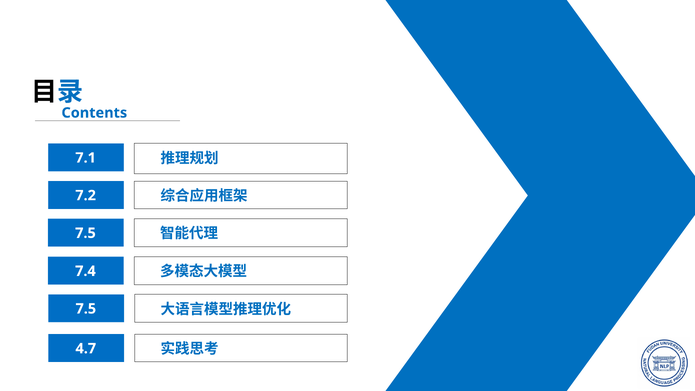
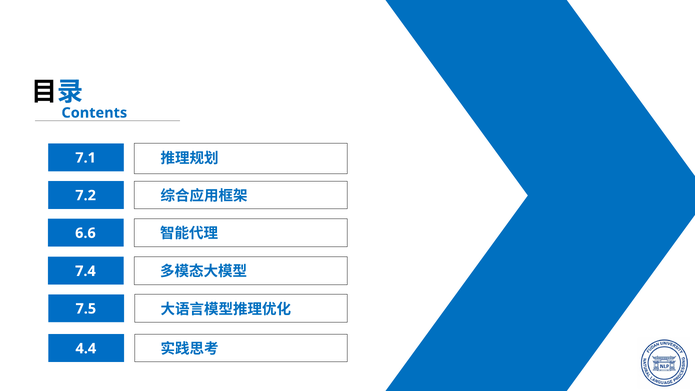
7.5 at (85, 233): 7.5 -> 6.6
4.7: 4.7 -> 4.4
